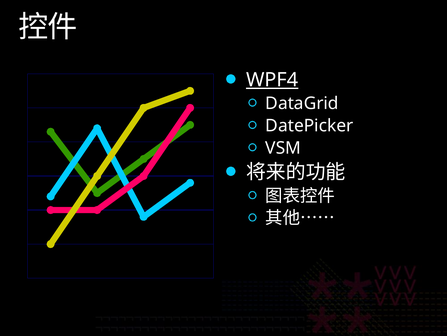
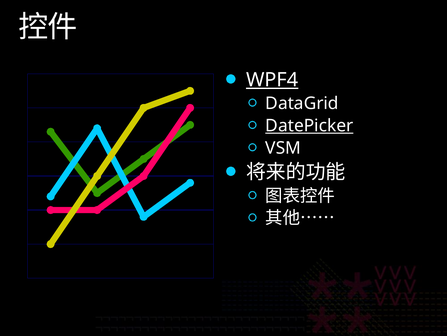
DatePicker underline: none -> present
